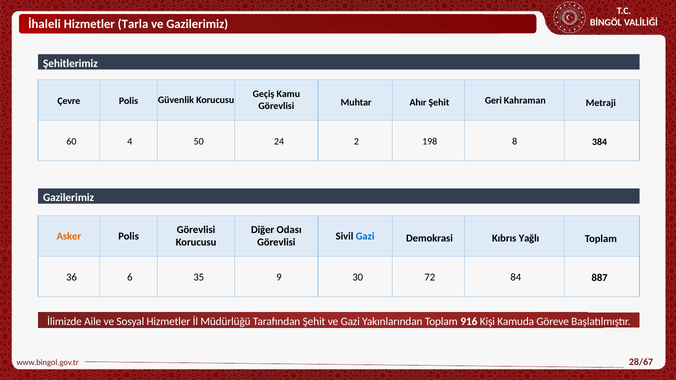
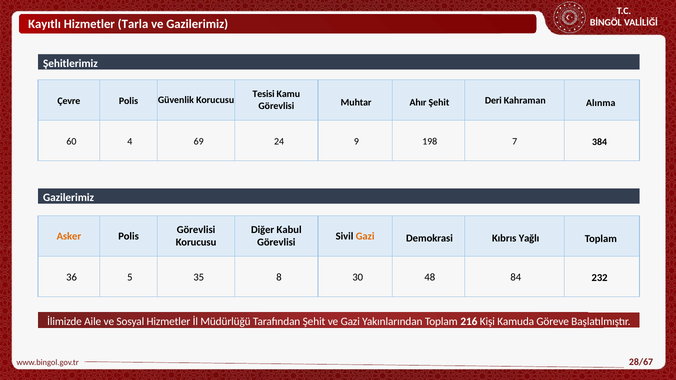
İhaleli: İhaleli -> Kayıtlı
Geçiş: Geçiş -> Tesisi
Geri: Geri -> Deri
Metraji: Metraji -> Alınma
50: 50 -> 69
2: 2 -> 9
8: 8 -> 7
Odası: Odası -> Kabul
Gazi at (365, 236) colour: blue -> orange
6: 6 -> 5
9: 9 -> 8
72: 72 -> 48
887: 887 -> 232
916: 916 -> 216
